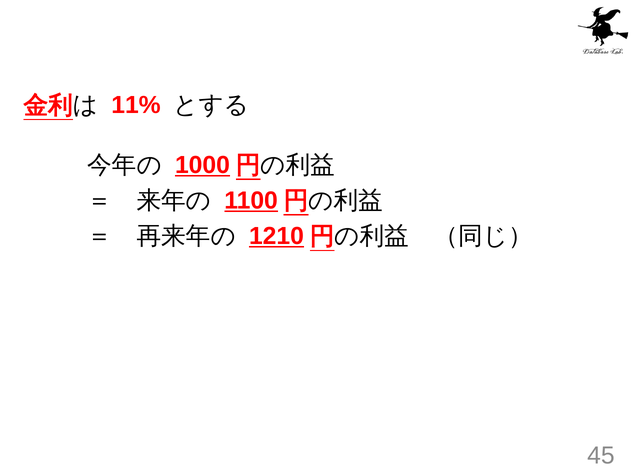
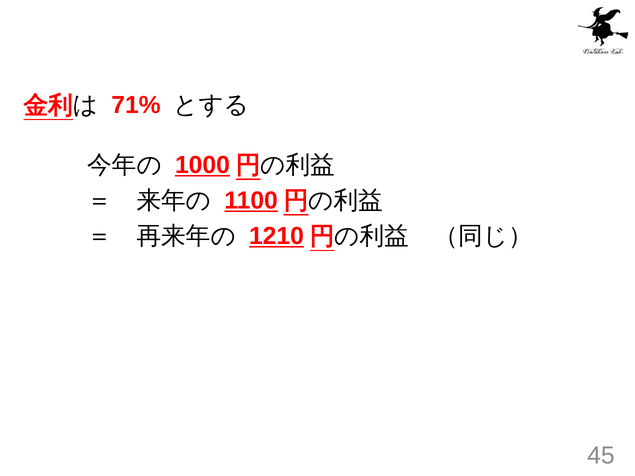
11%: 11% -> 71%
